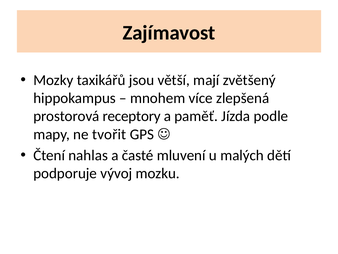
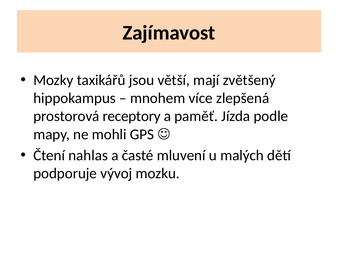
tvořit: tvořit -> mohli
